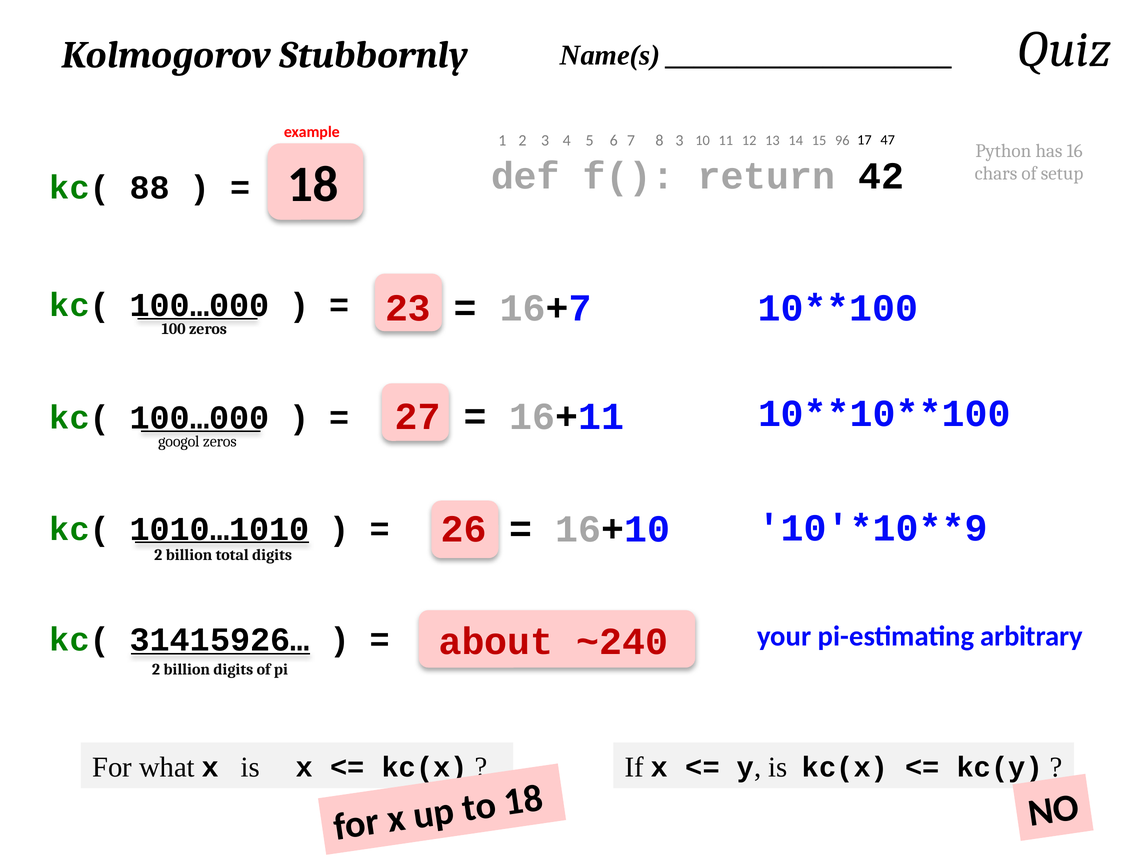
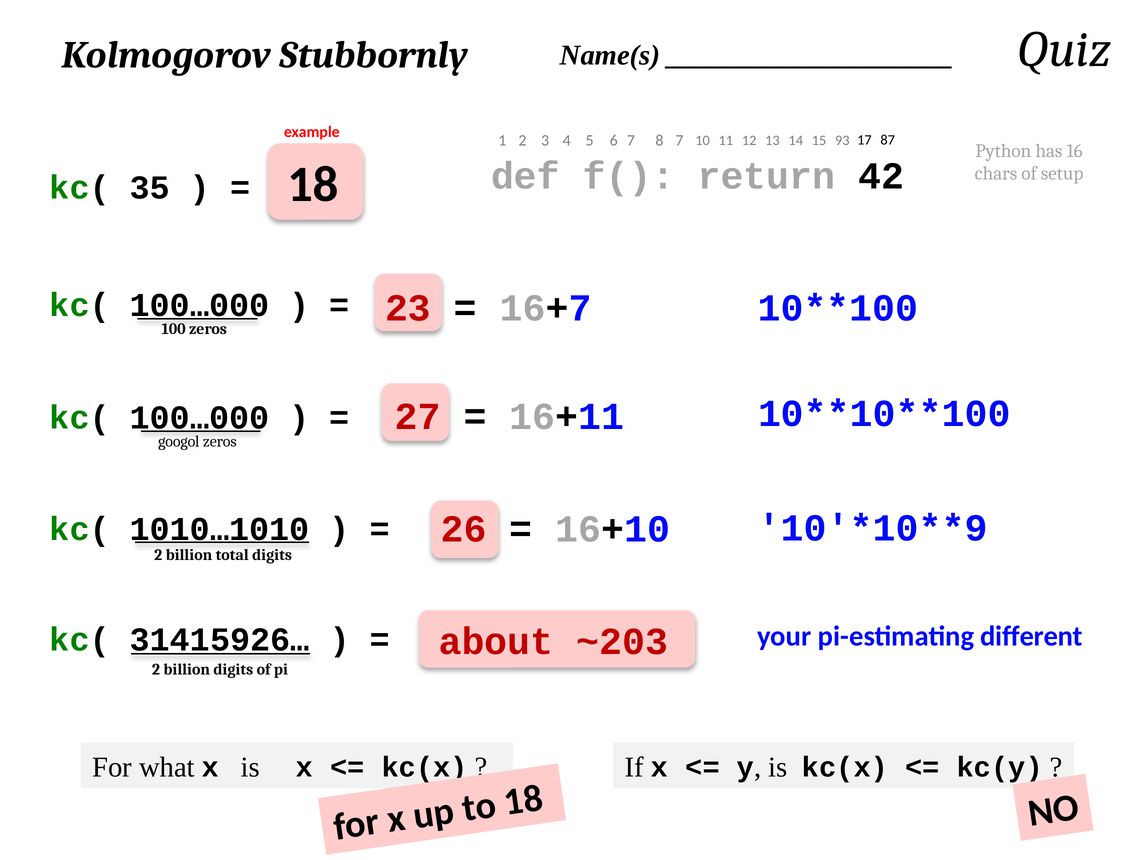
7 3: 3 -> 7
96: 96 -> 93
47: 47 -> 87
88: 88 -> 35
~240: ~240 -> ~203
arbitrary: arbitrary -> different
